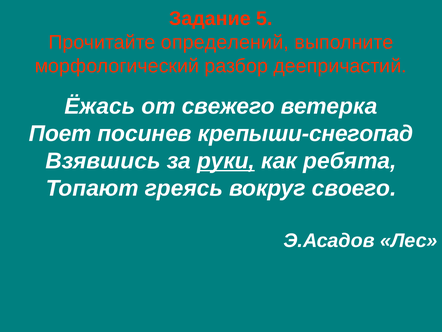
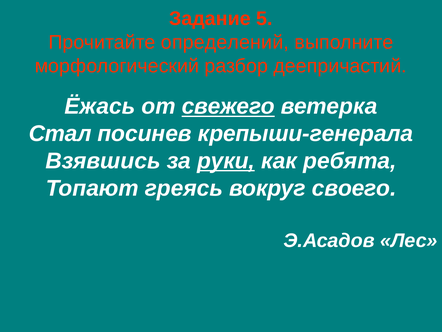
свежего underline: none -> present
Поет: Поет -> Стал
крепыши-снегопад: крепыши-снегопад -> крепыши-генерала
